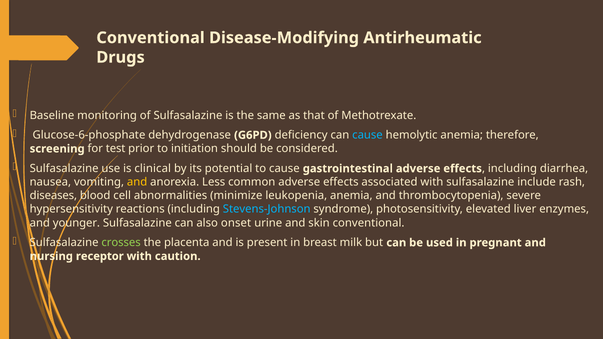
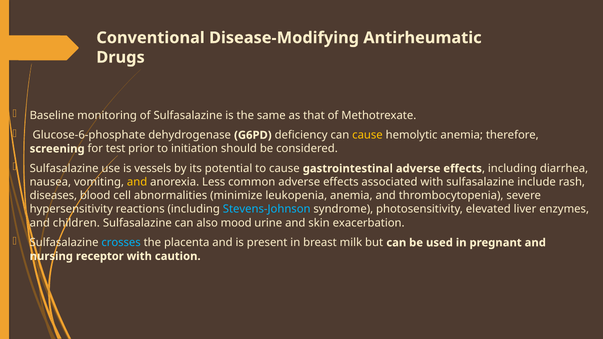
cause at (367, 135) colour: light blue -> yellow
clinical: clinical -> vessels
younger: younger -> children
onset: onset -> mood
skin conventional: conventional -> exacerbation
crosses colour: light green -> light blue
